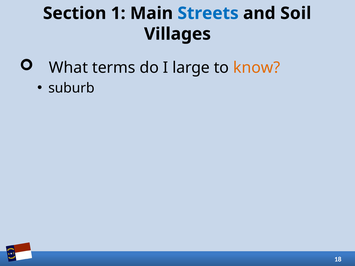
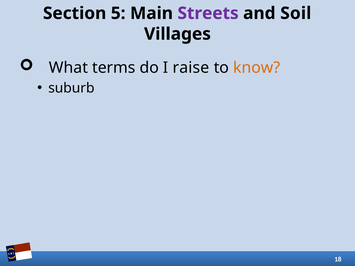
1: 1 -> 5
Streets colour: blue -> purple
large: large -> raise
